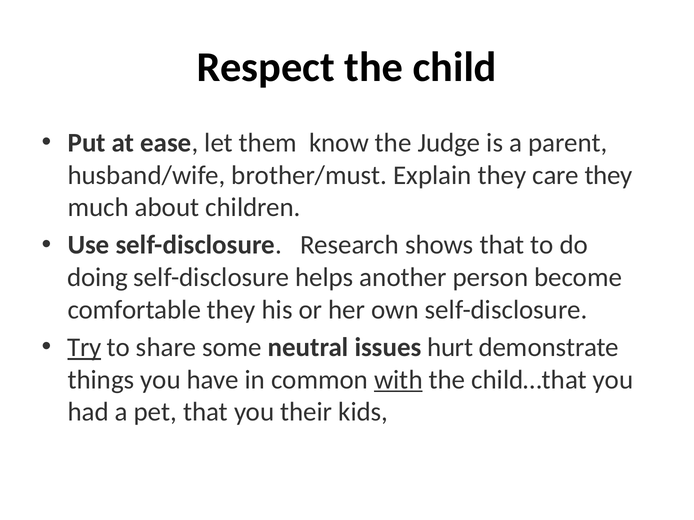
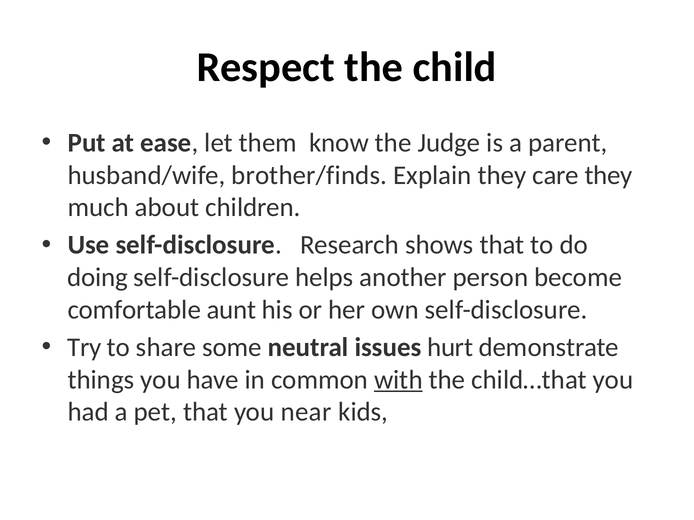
brother/must: brother/must -> brother/finds
comfortable they: they -> aunt
Try underline: present -> none
their: their -> near
